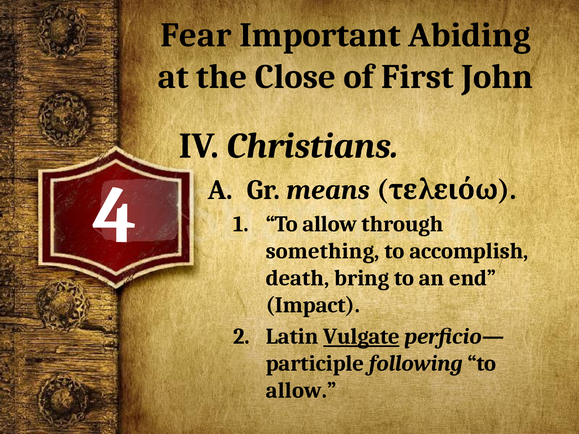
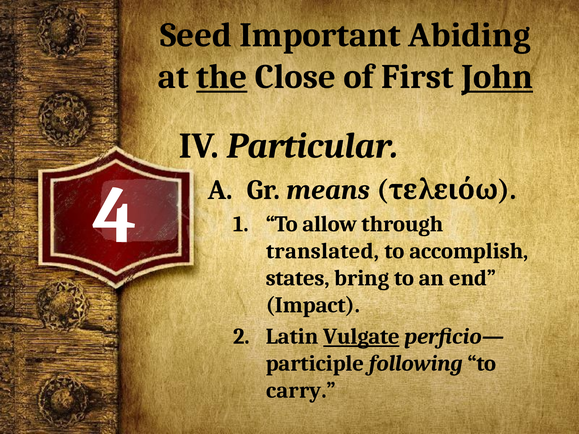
Fear: Fear -> Seed
the underline: none -> present
John underline: none -> present
Christians: Christians -> Particular
something: something -> translated
death: death -> states
allow at (301, 391): allow -> carry
